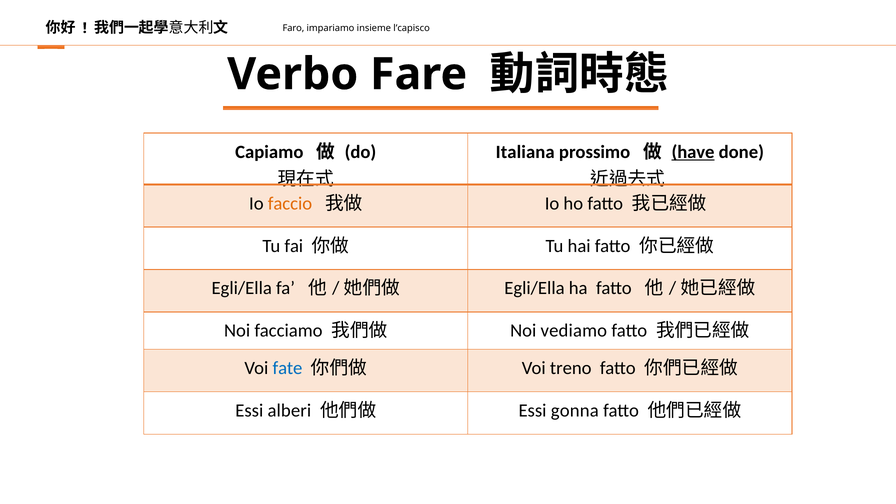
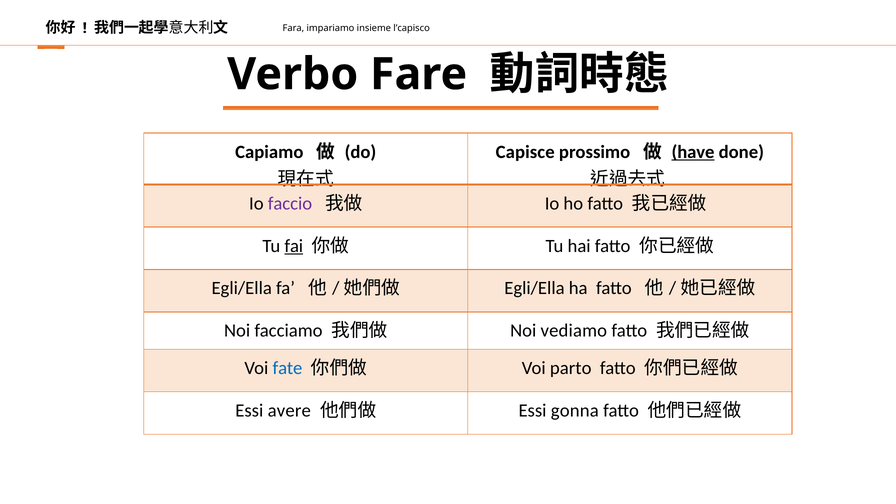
Faro: Faro -> Fara
Italiana: Italiana -> Capisce
faccio colour: orange -> purple
fai underline: none -> present
treno: treno -> parto
alberi: alberi -> avere
